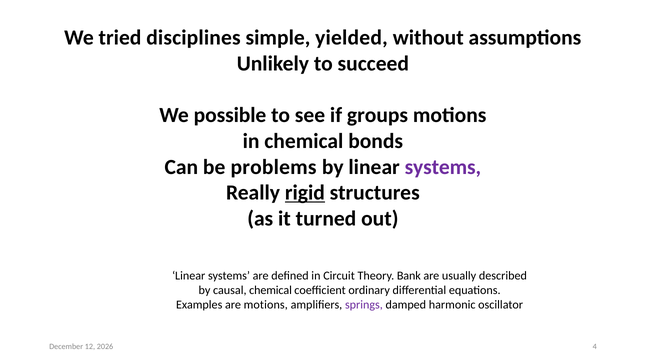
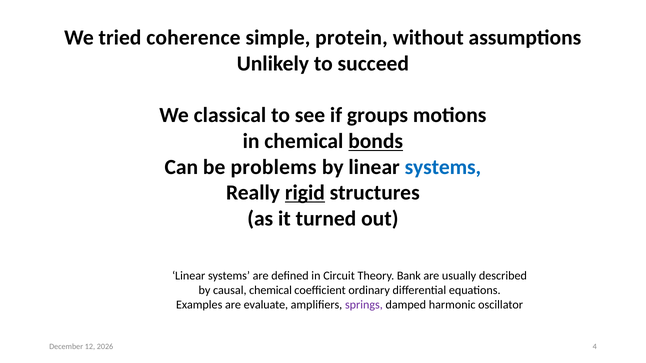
disciplines: disciplines -> coherence
yielded: yielded -> protein
possible: possible -> classical
bonds underline: none -> present
systems at (443, 167) colour: purple -> blue
are motions: motions -> evaluate
